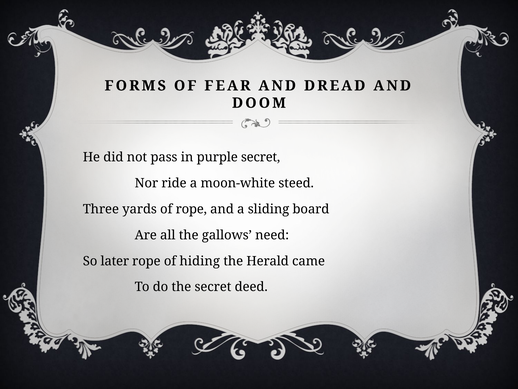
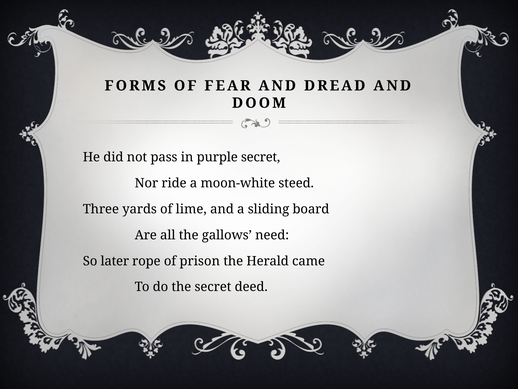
of rope: rope -> lime
hiding: hiding -> prison
